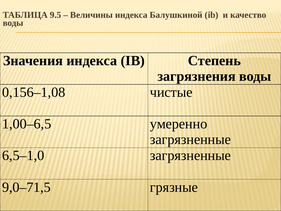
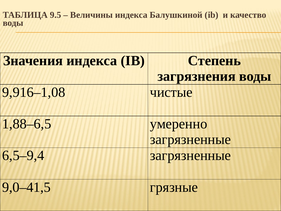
0,156–1,08: 0,156–1,08 -> 9,916–1,08
1,00–6,5: 1,00–6,5 -> 1,88–6,5
6,5–1,0: 6,5–1,0 -> 6,5–9,4
9,0–71,5: 9,0–71,5 -> 9,0–41,5
